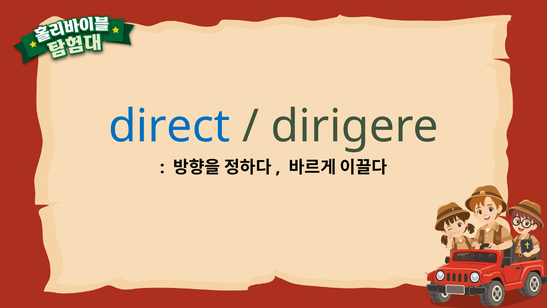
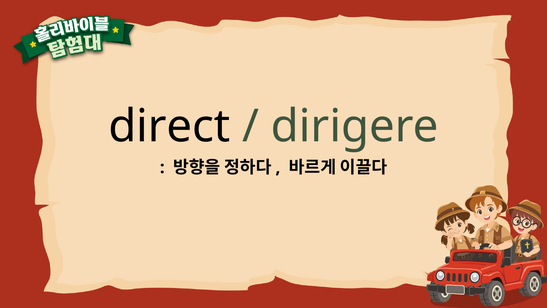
direct colour: blue -> black
